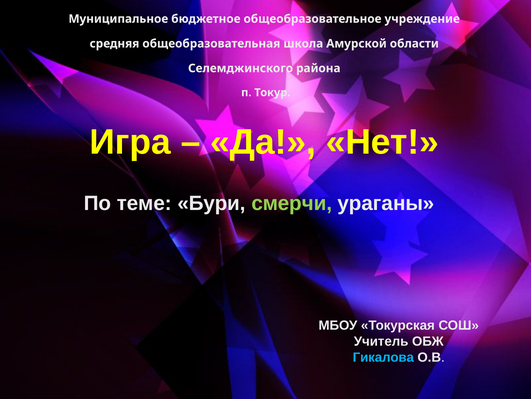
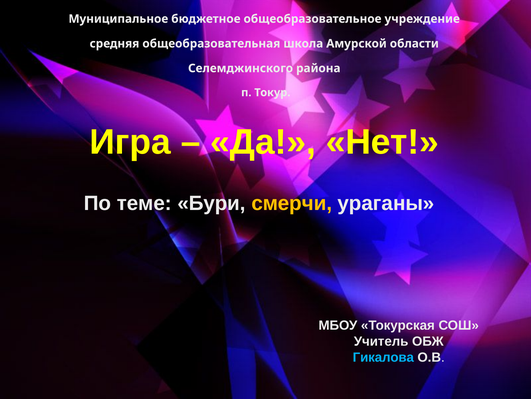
смерчи colour: light green -> yellow
